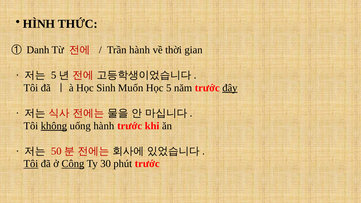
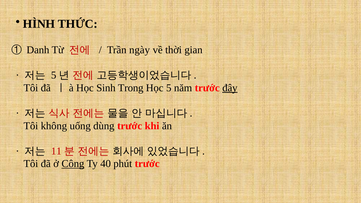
Trần hành: hành -> ngày
Muốn: Muốn -> Trong
không underline: present -> none
uống hành: hành -> dùng
50: 50 -> 11
Tôi at (31, 164) underline: present -> none
30: 30 -> 40
